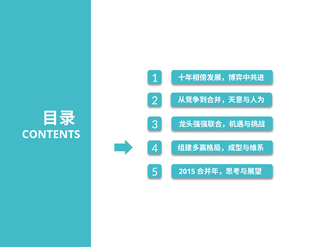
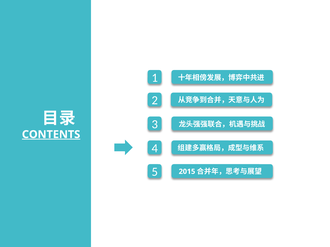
CONTENTS underline: none -> present
